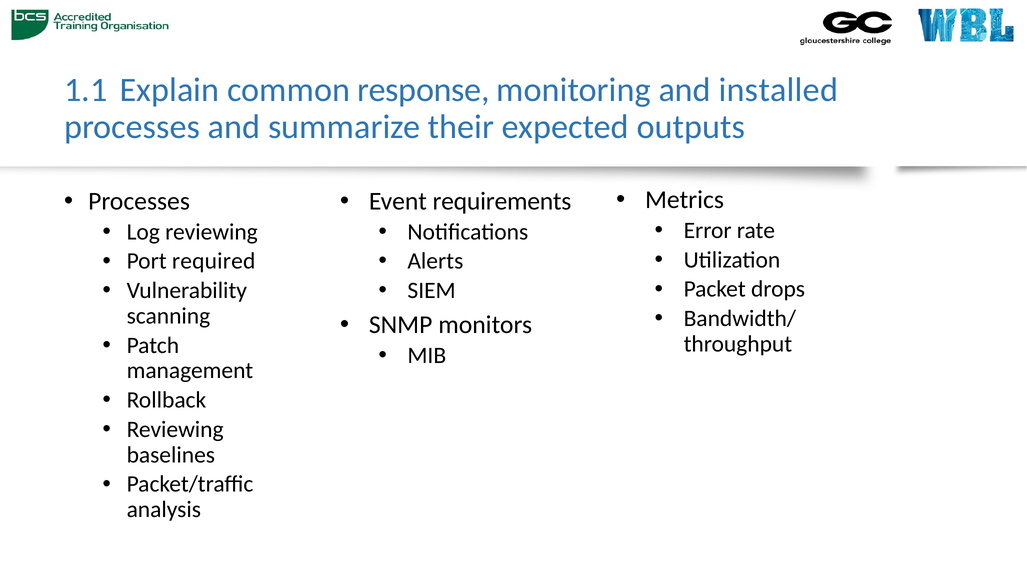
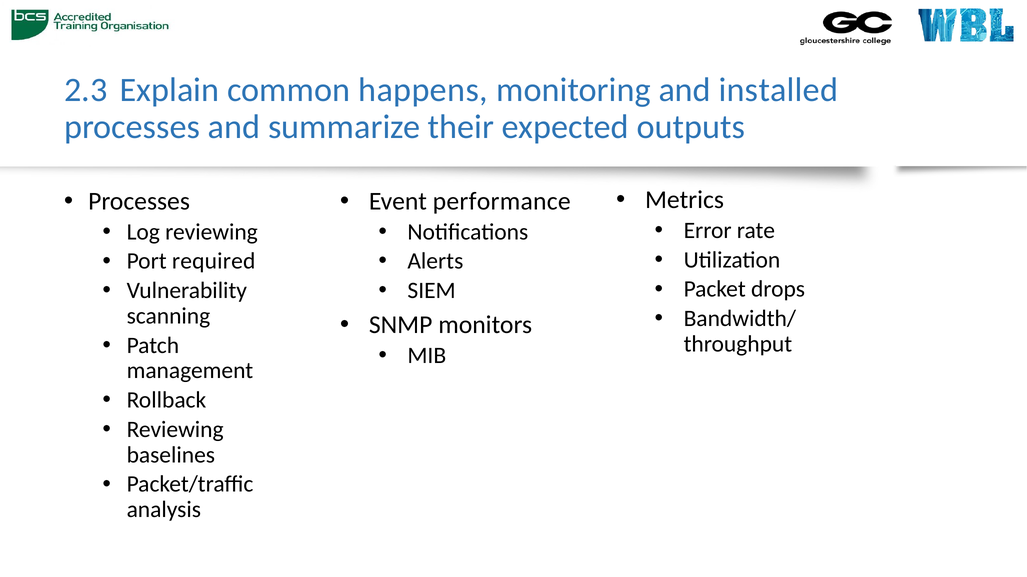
1.1: 1.1 -> 2.3
response: response -> happens
requirements: requirements -> performance
